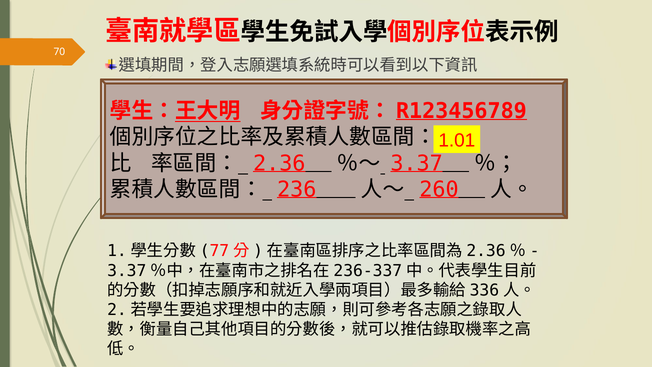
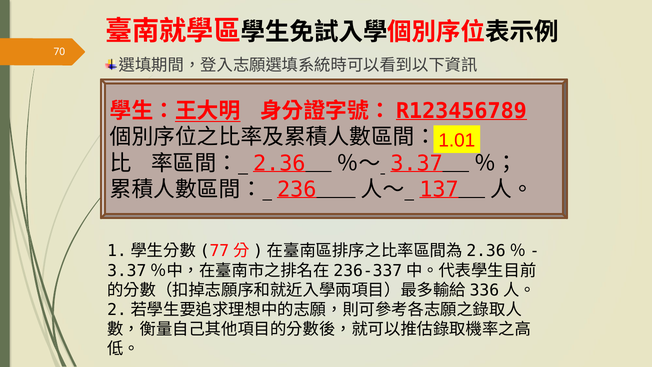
260: 260 -> 137
